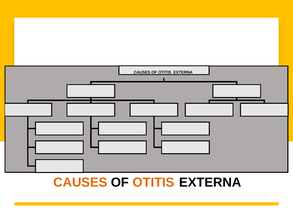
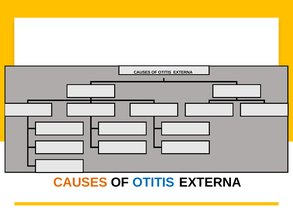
OTITIS at (154, 182) colour: orange -> blue
